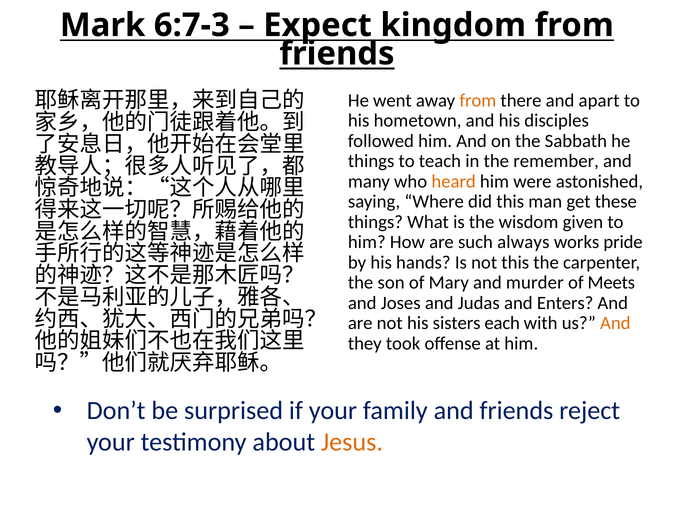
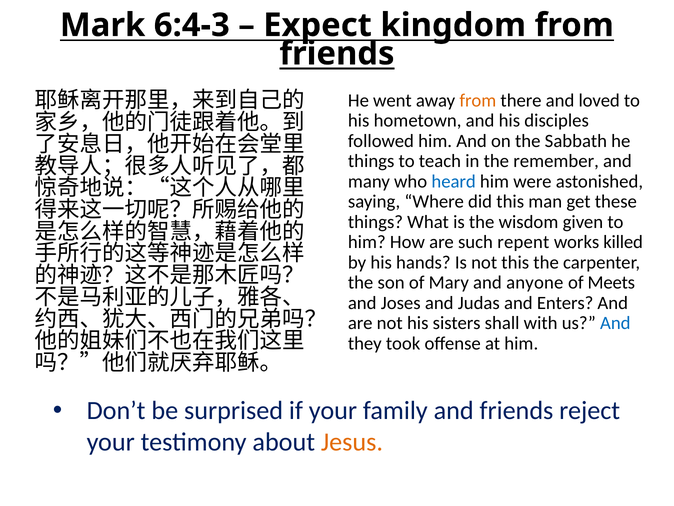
6:7-3: 6:7-3 -> 6:4-3
apart: apart -> loved
heard colour: orange -> blue
always: always -> repent
pride: pride -> killed
murder: murder -> anyone
each: each -> shall
And at (615, 323) colour: orange -> blue
